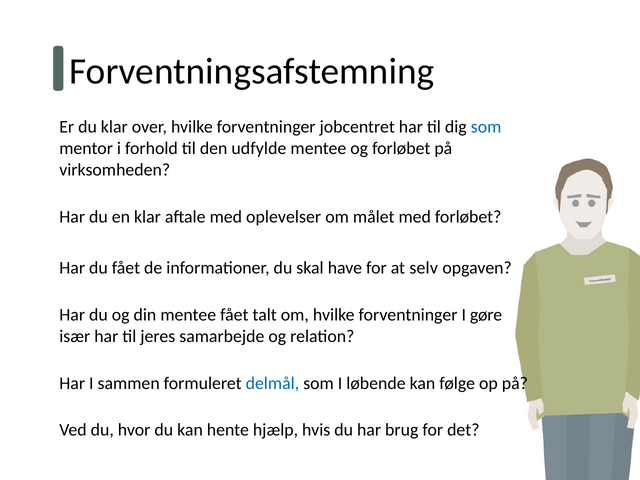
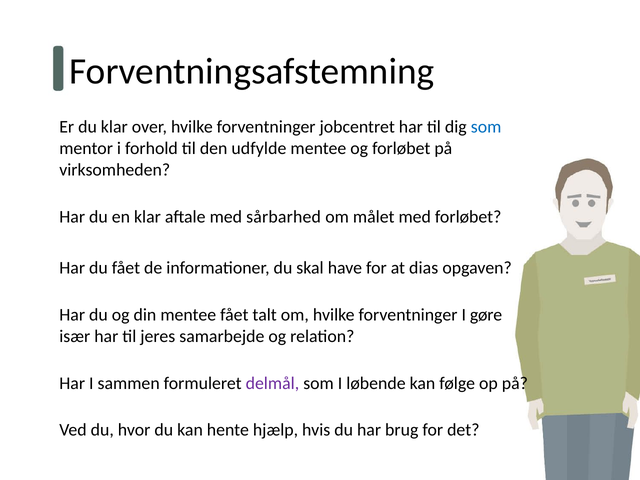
oplevelser: oplevelser -> sårbarhed
selv: selv -> dias
delmål colour: blue -> purple
